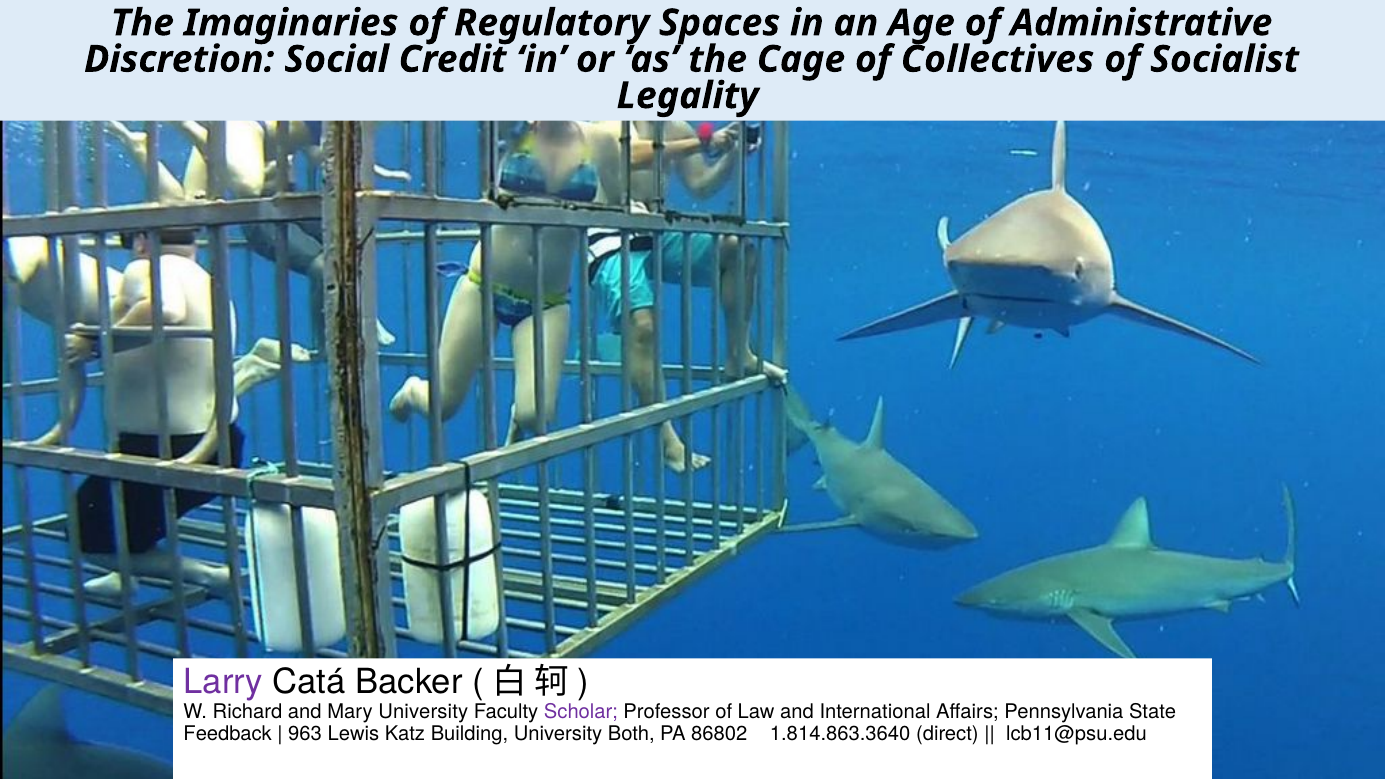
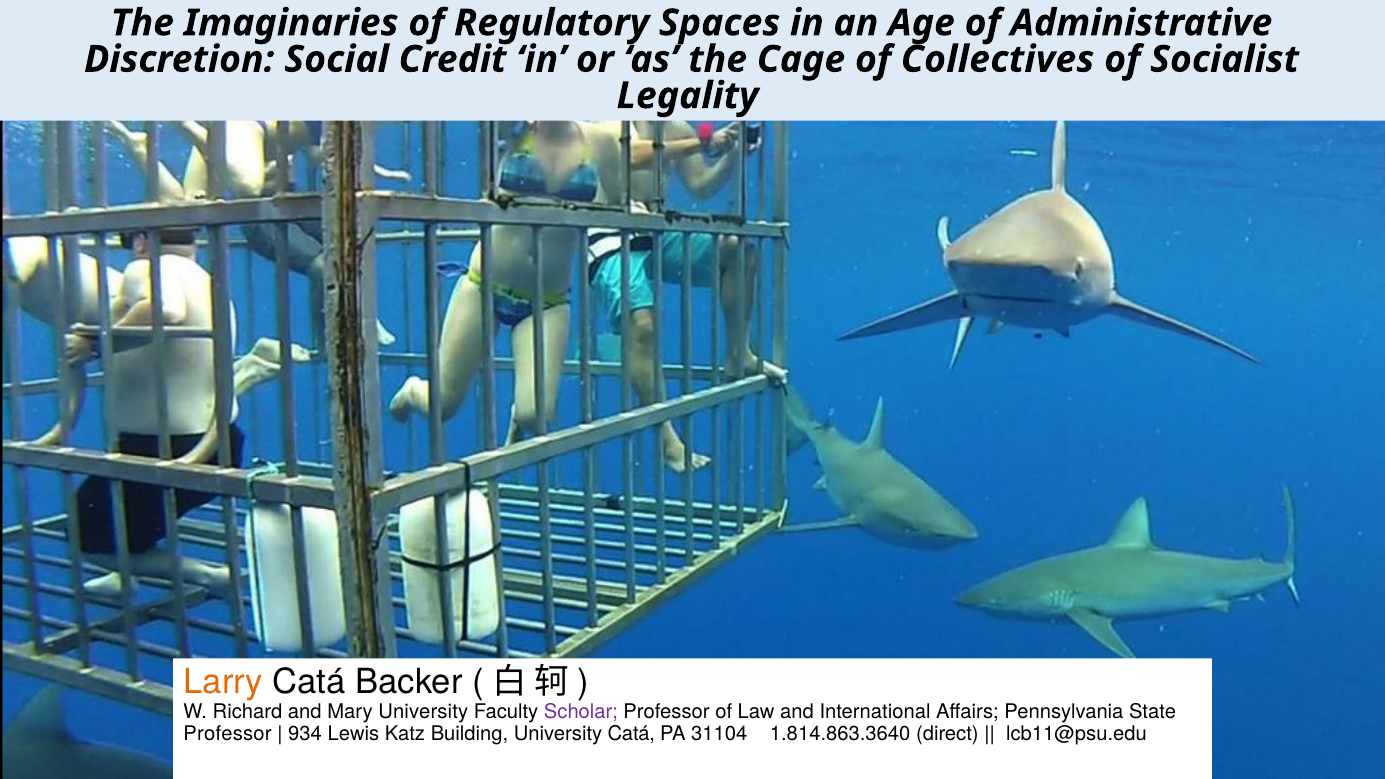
Larry colour: purple -> orange
Feedback at (228, 734): Feedback -> Professor
963: 963 -> 934
University Both: Both -> Catá
86802: 86802 -> 31104
